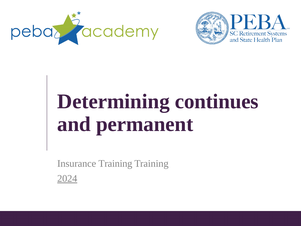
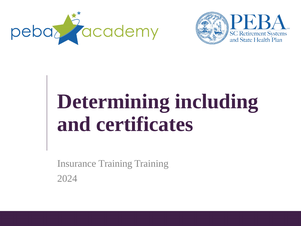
continues: continues -> including
permanent: permanent -> certificates
2024 underline: present -> none
